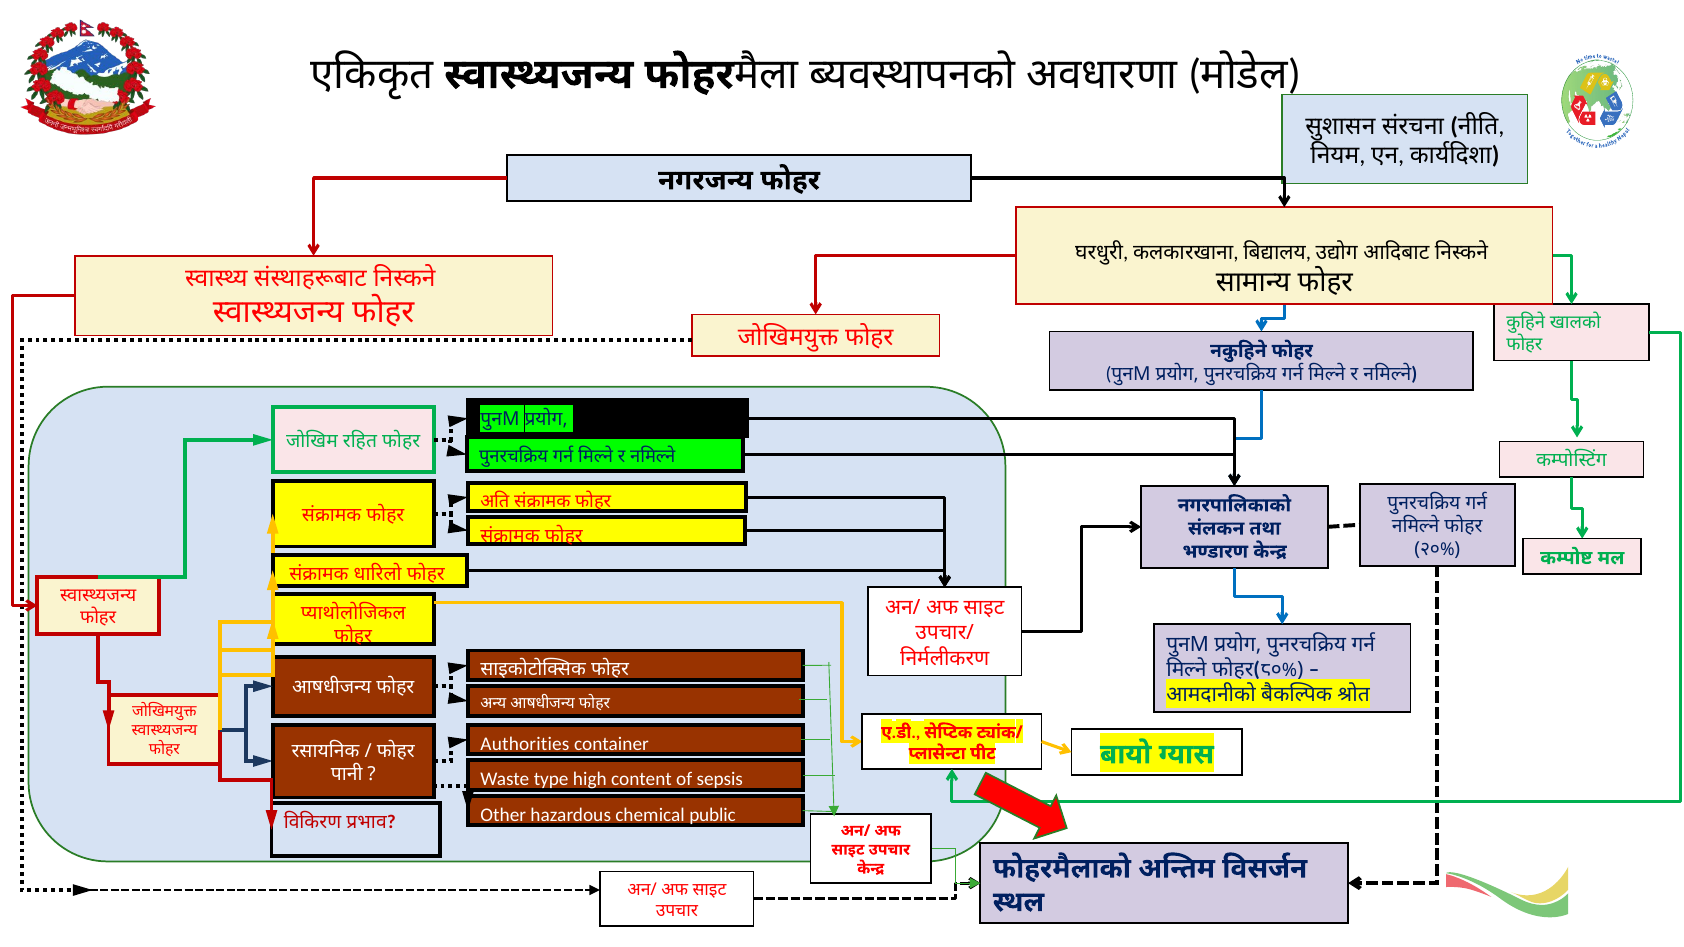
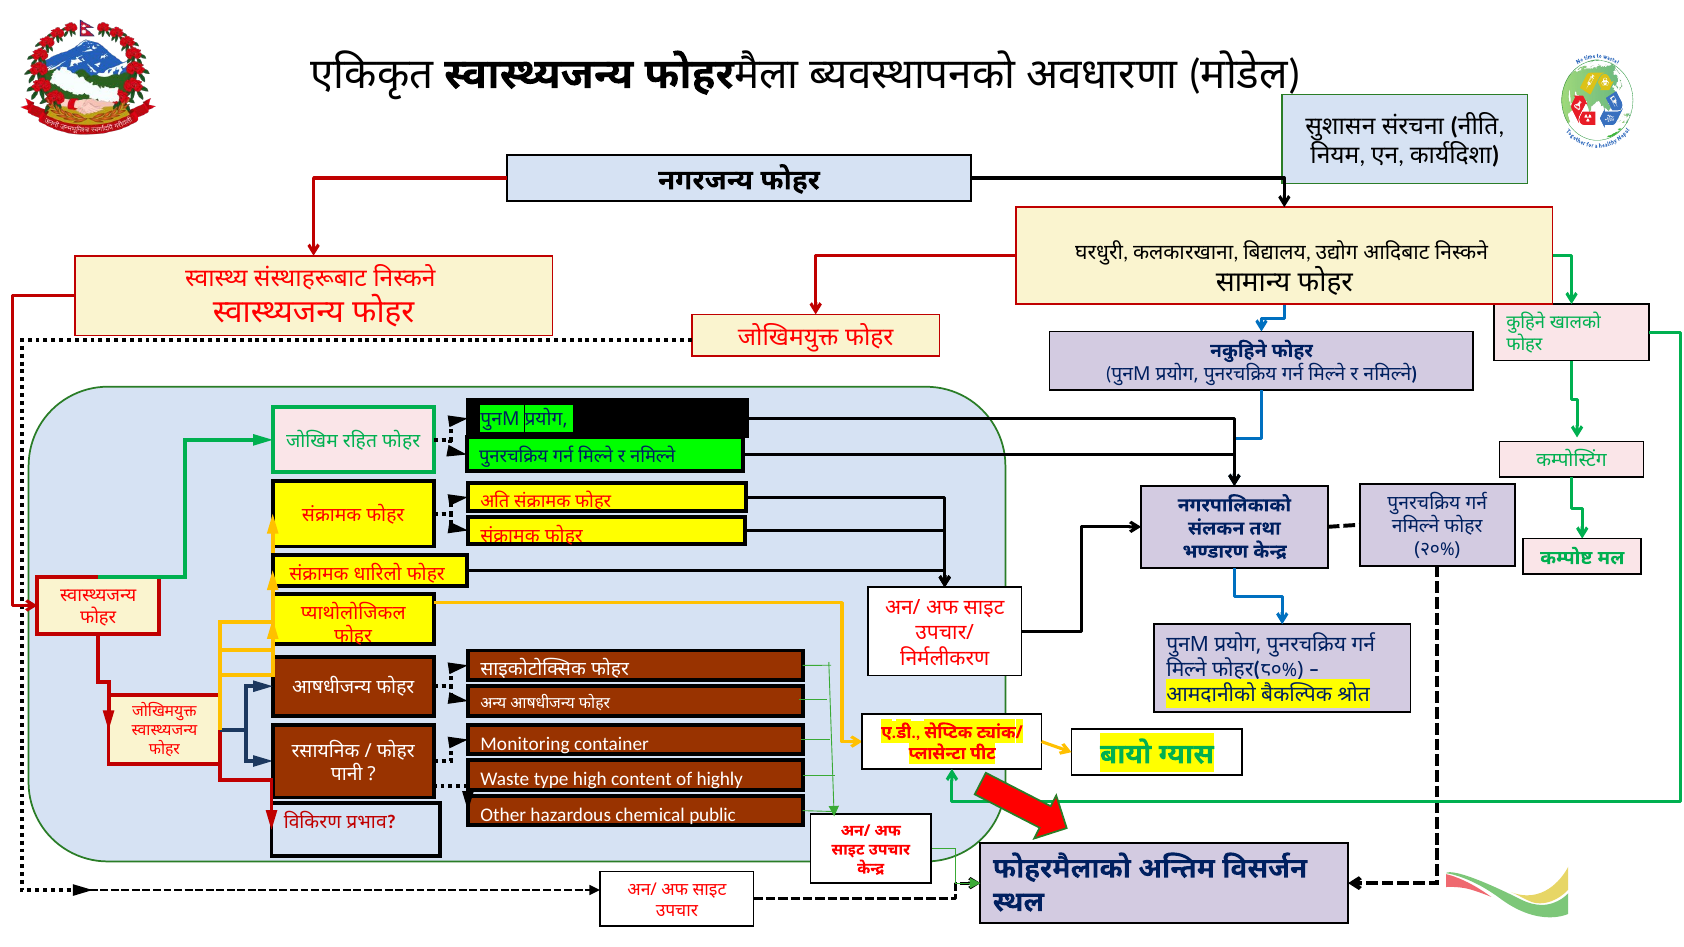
Authorities: Authorities -> Monitoring
sepsis: sepsis -> highly
